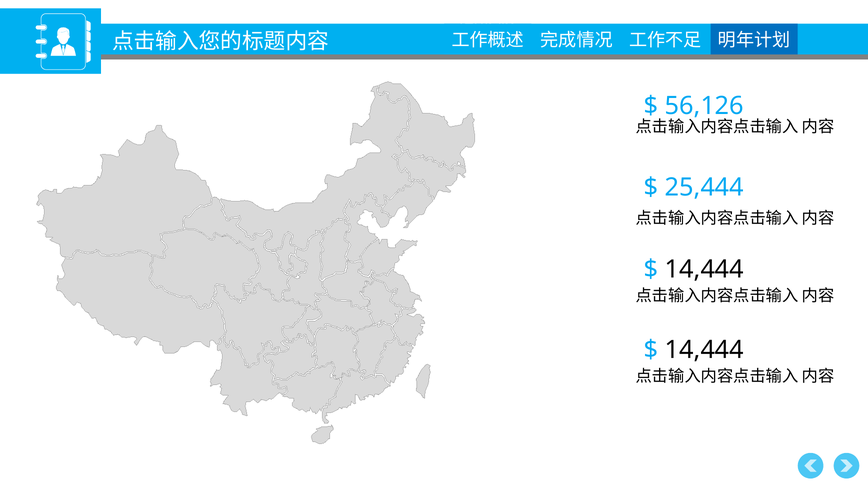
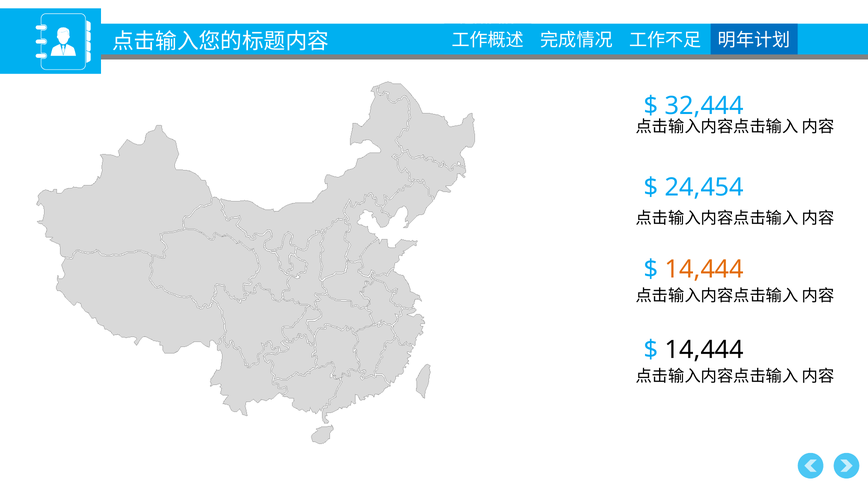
56,126: 56,126 -> 32,444
25,444: 25,444 -> 24,454
14,444 at (704, 269) colour: black -> orange
